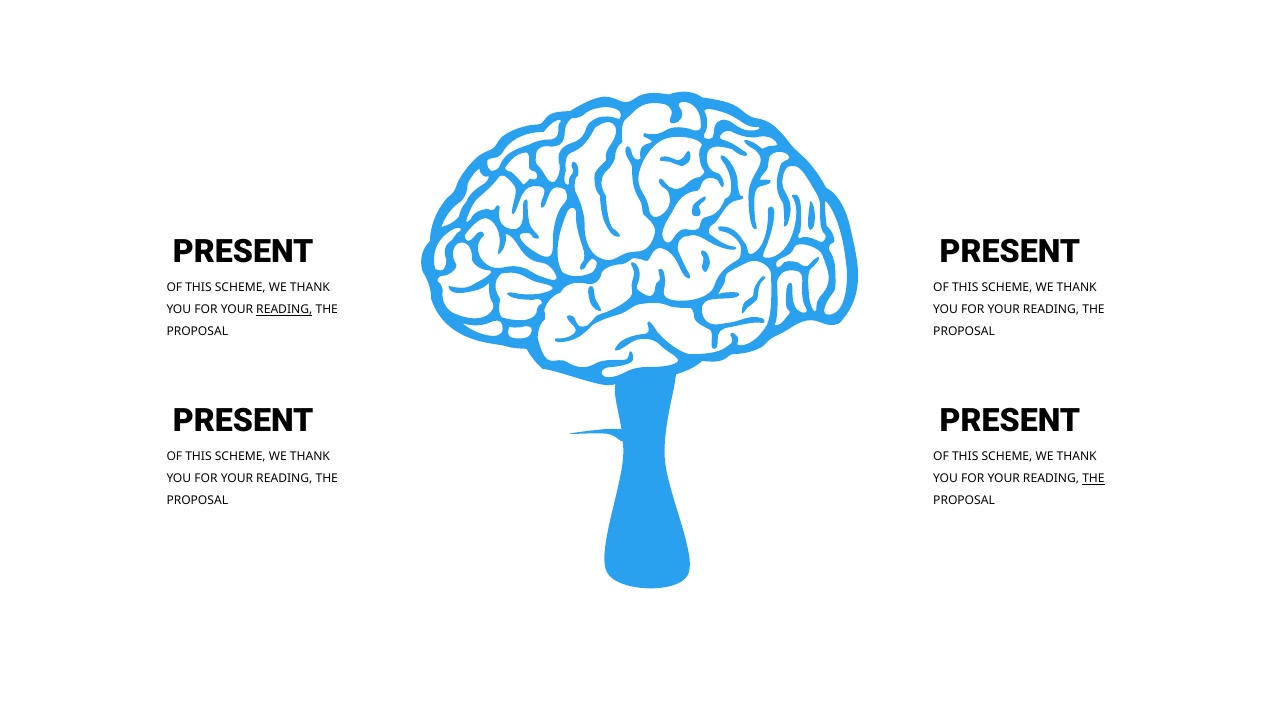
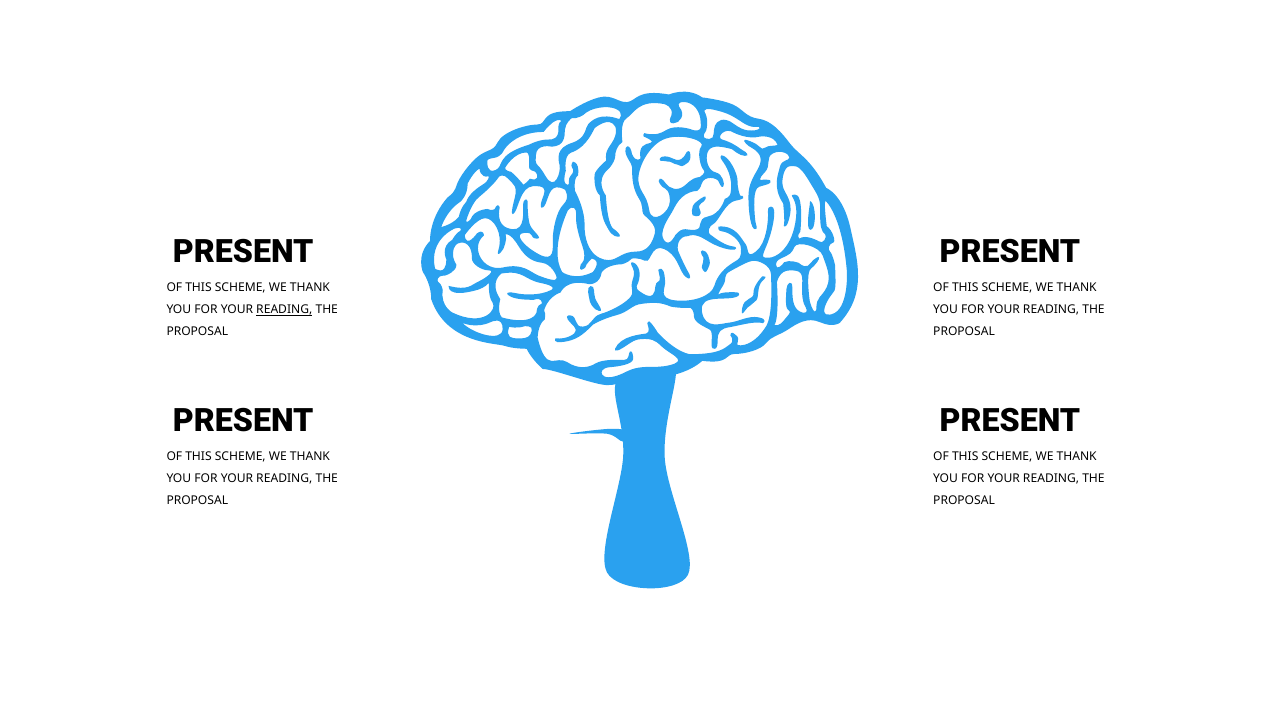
THE at (1093, 479) underline: present -> none
